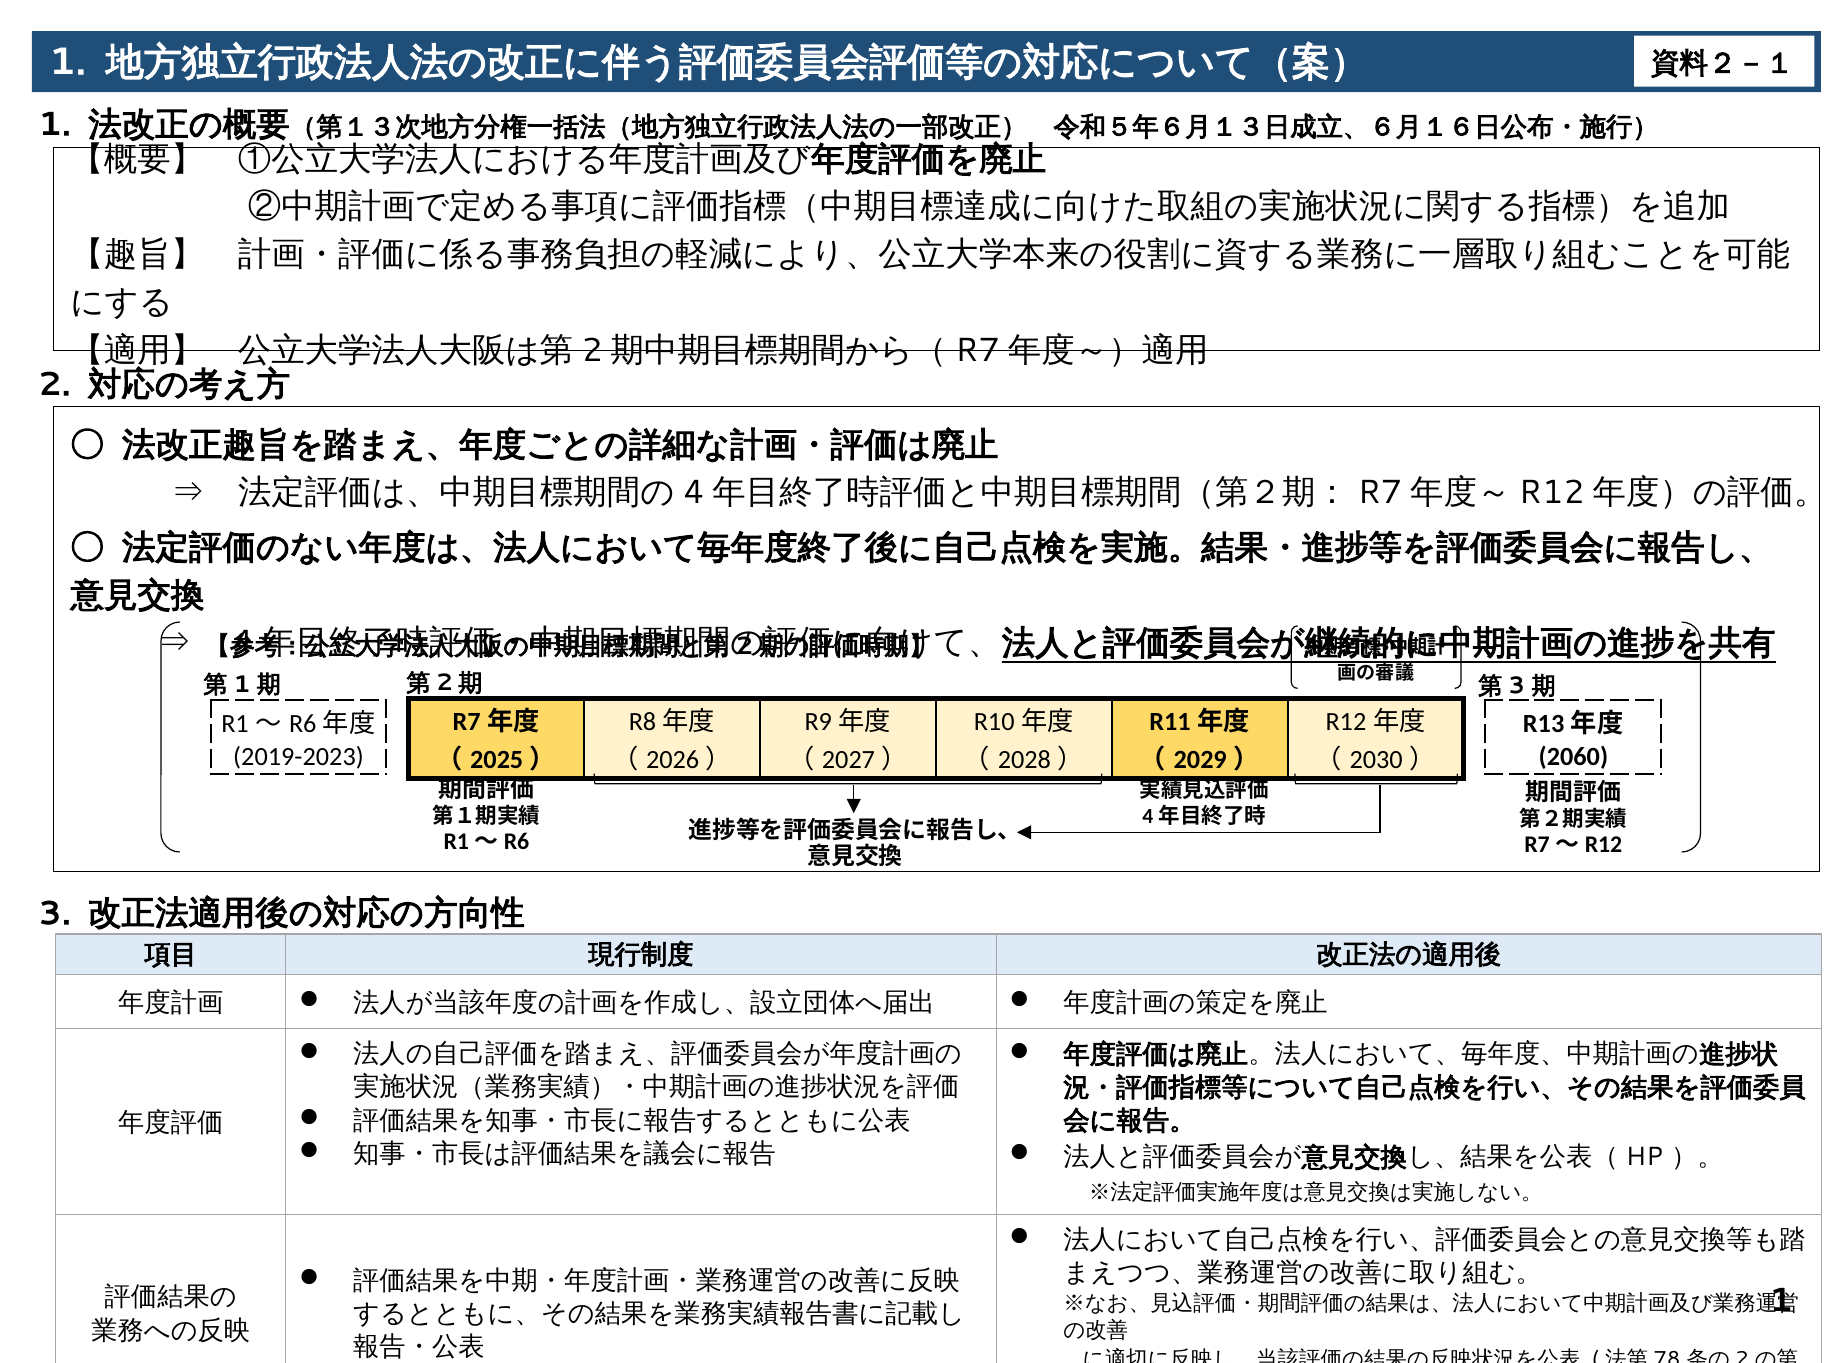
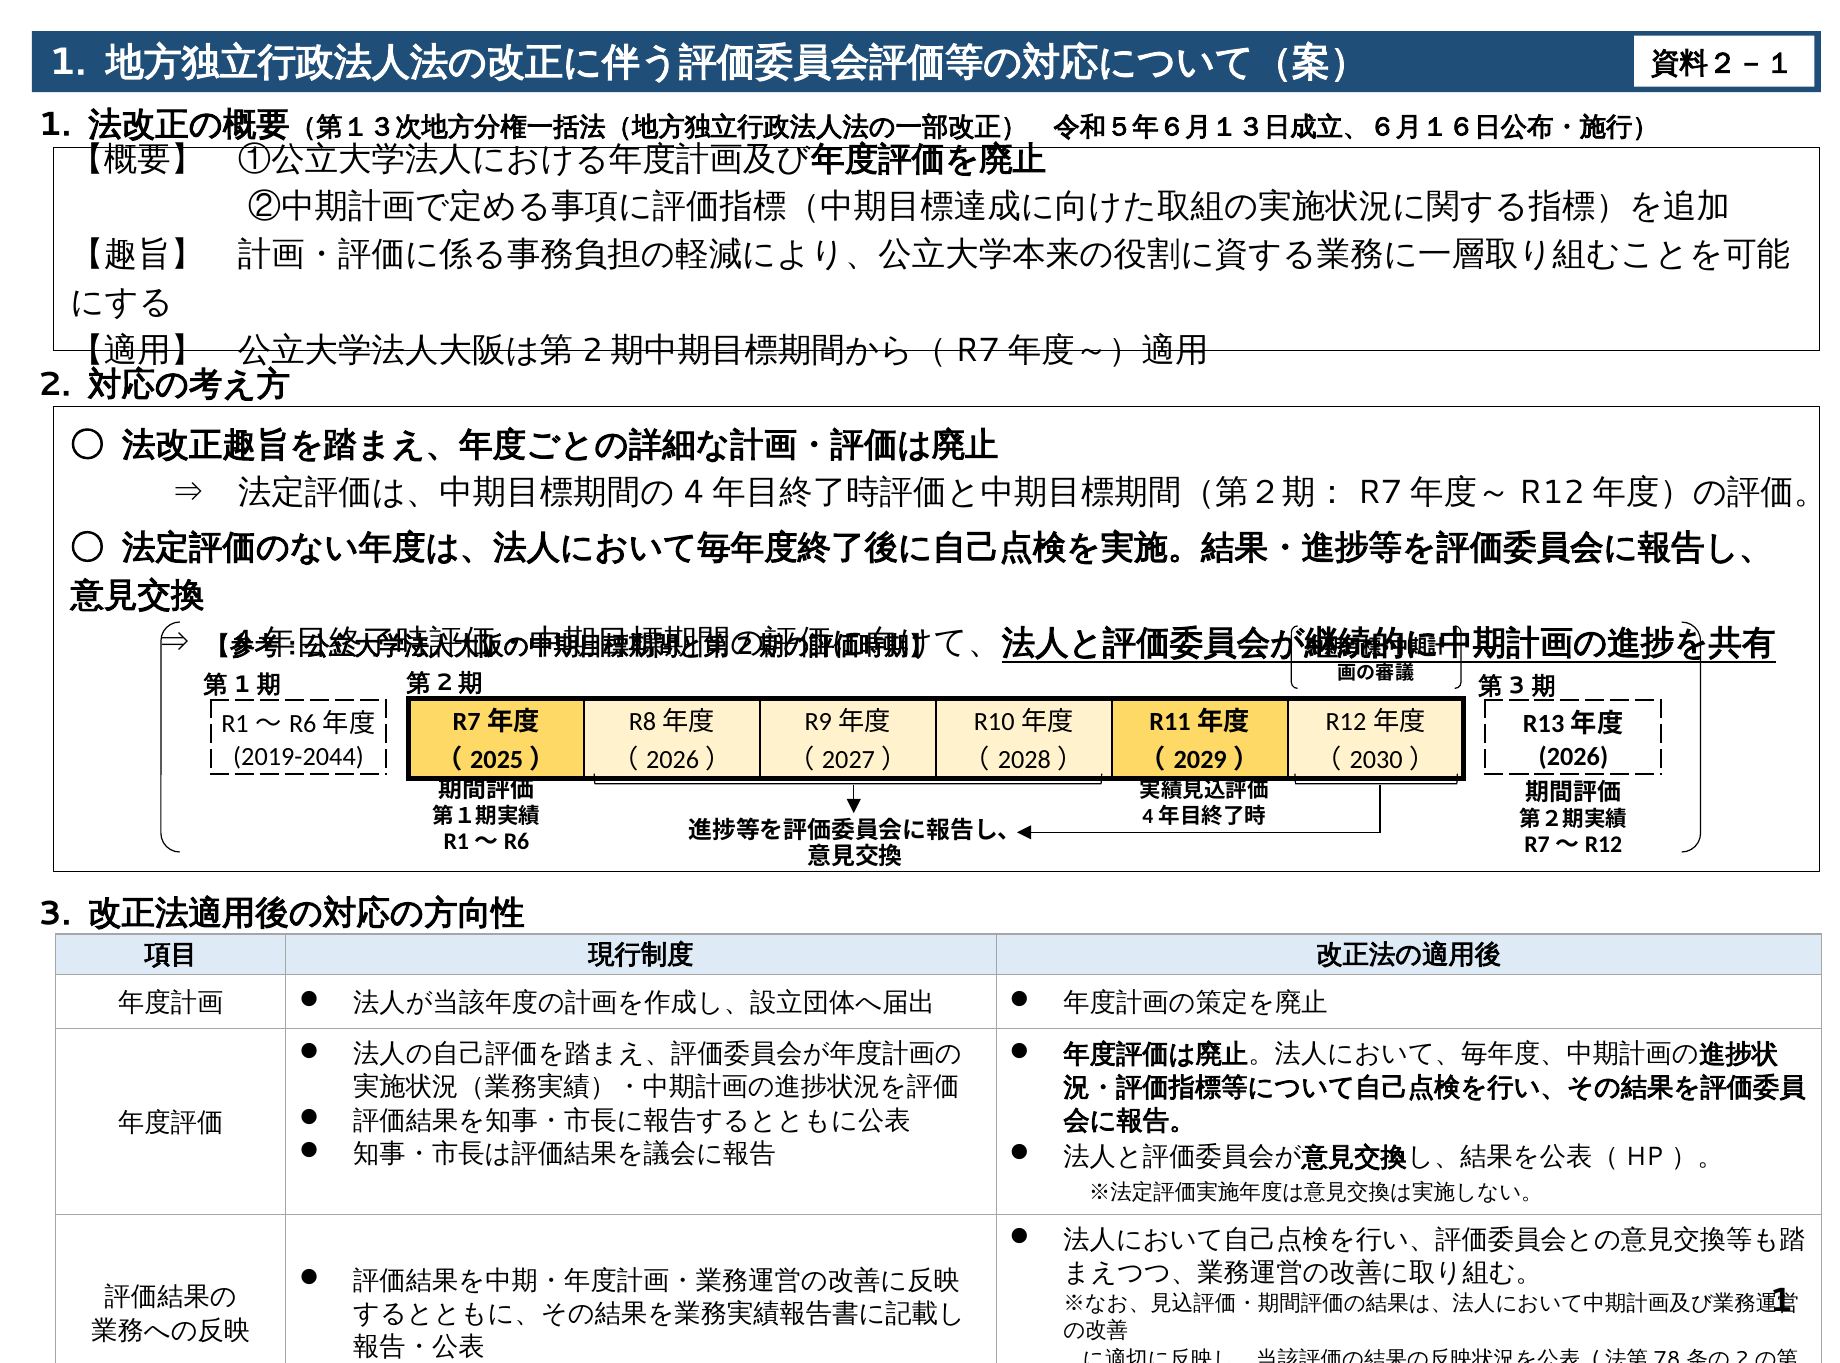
2019-2023: 2019-2023 -> 2019-2044
2060 at (1573, 757): 2060 -> 2026
